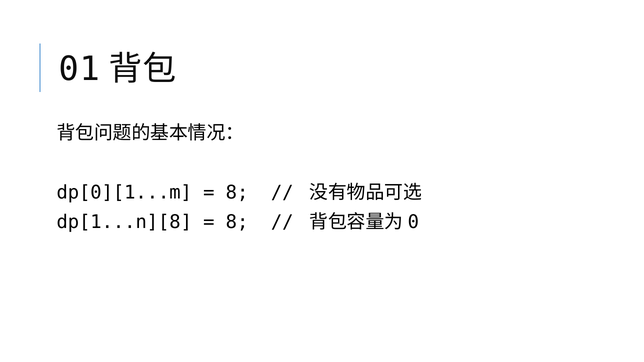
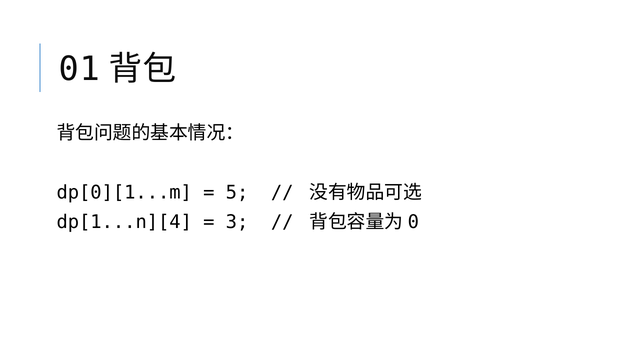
8 at (237, 192): 8 -> 5
dp[1...n][8: dp[1...n][8 -> dp[1...n][4
8 at (237, 222): 8 -> 3
